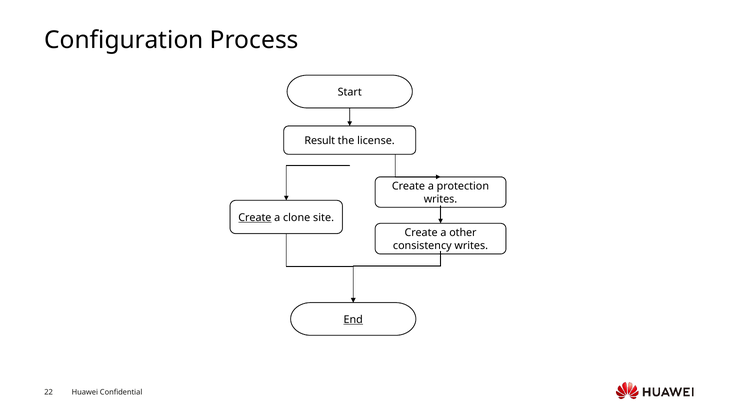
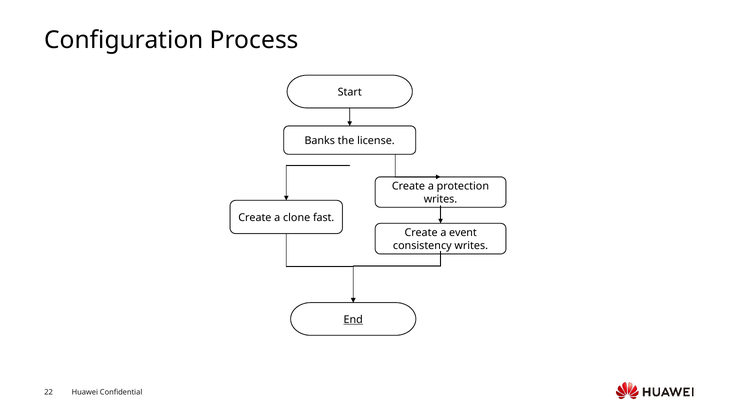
Result: Result -> Banks
Create at (255, 217) underline: present -> none
site: site -> fast
other: other -> event
